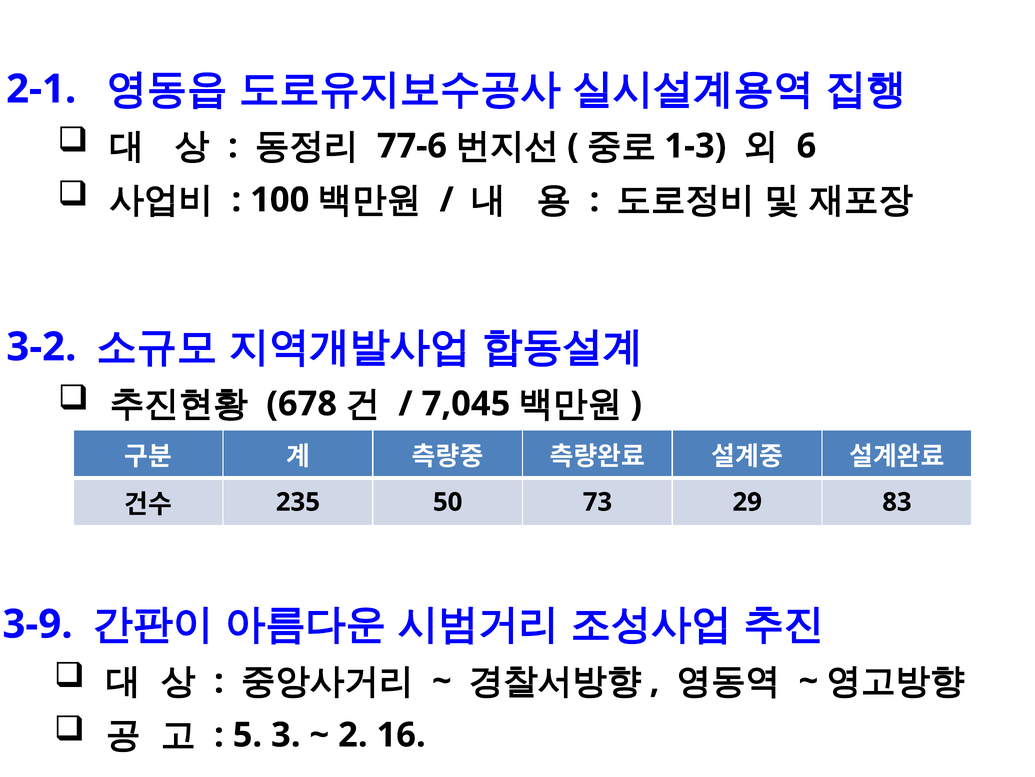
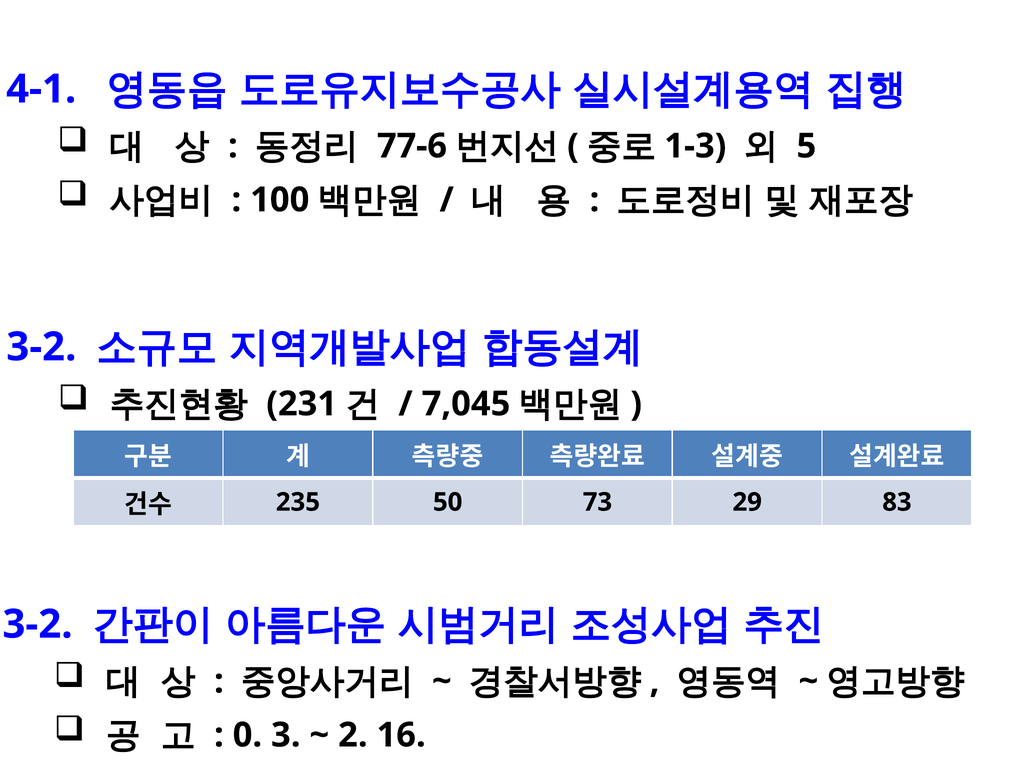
2-1: 2-1 -> 4-1
6: 6 -> 5
678: 678 -> 231
3-9 at (38, 624): 3-9 -> 3-2
5: 5 -> 0
